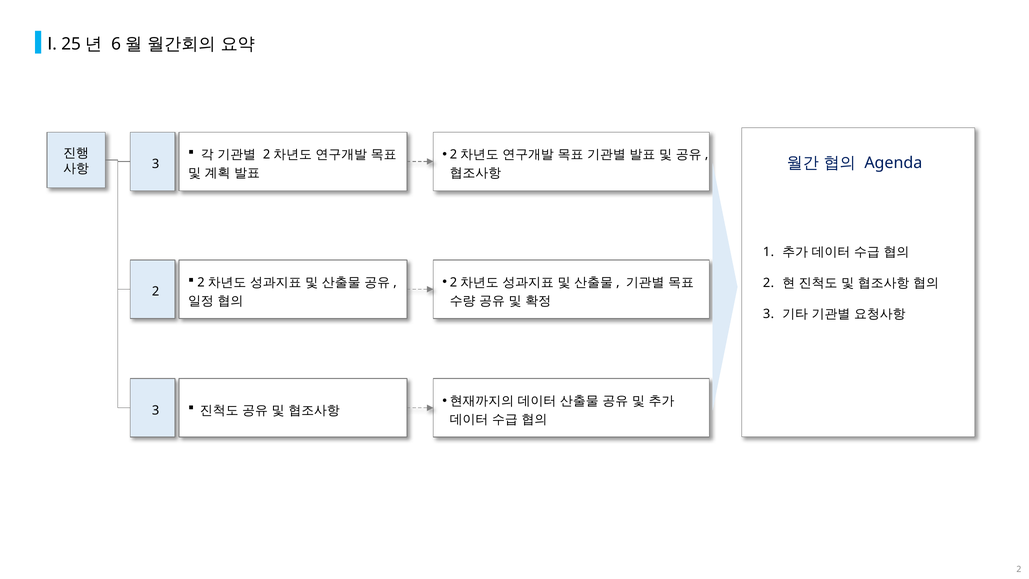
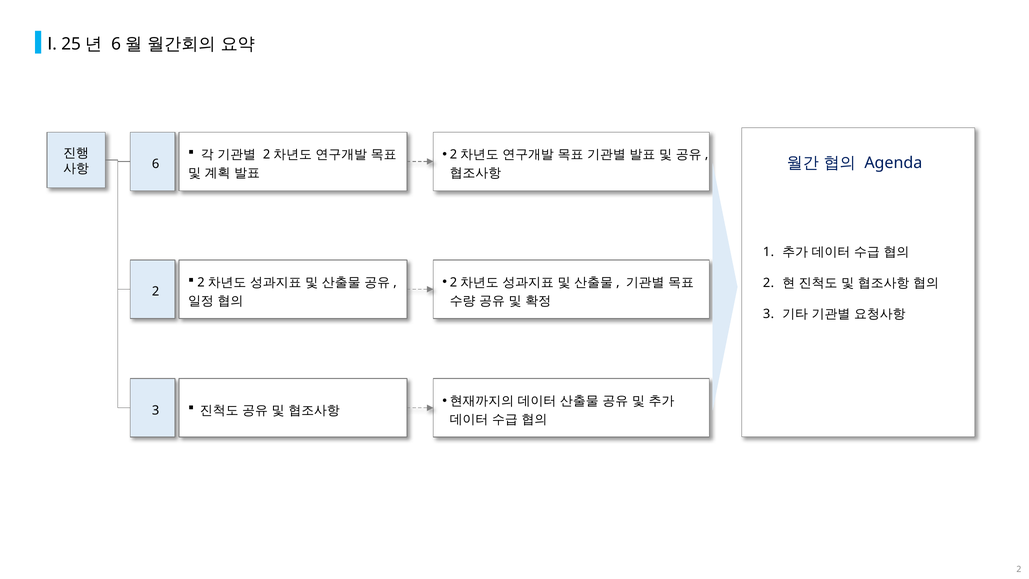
3 at (156, 164): 3 -> 6
